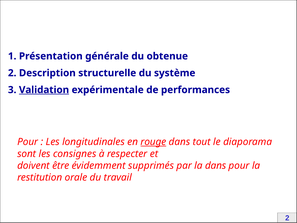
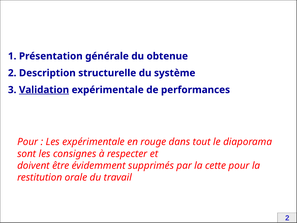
Les longitudinales: longitudinales -> expérimentale
rouge underline: present -> none
la dans: dans -> cette
